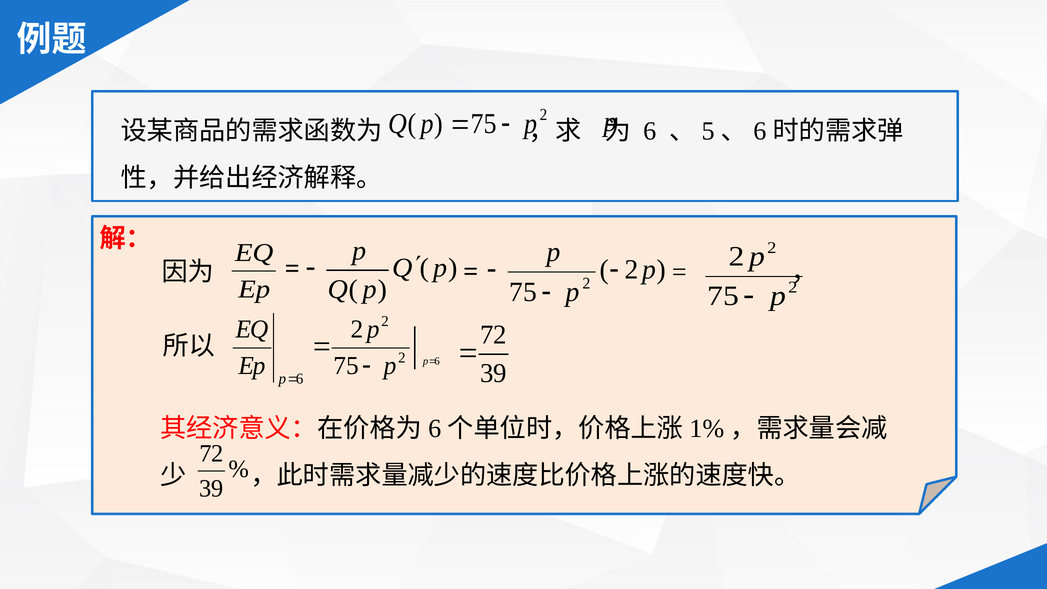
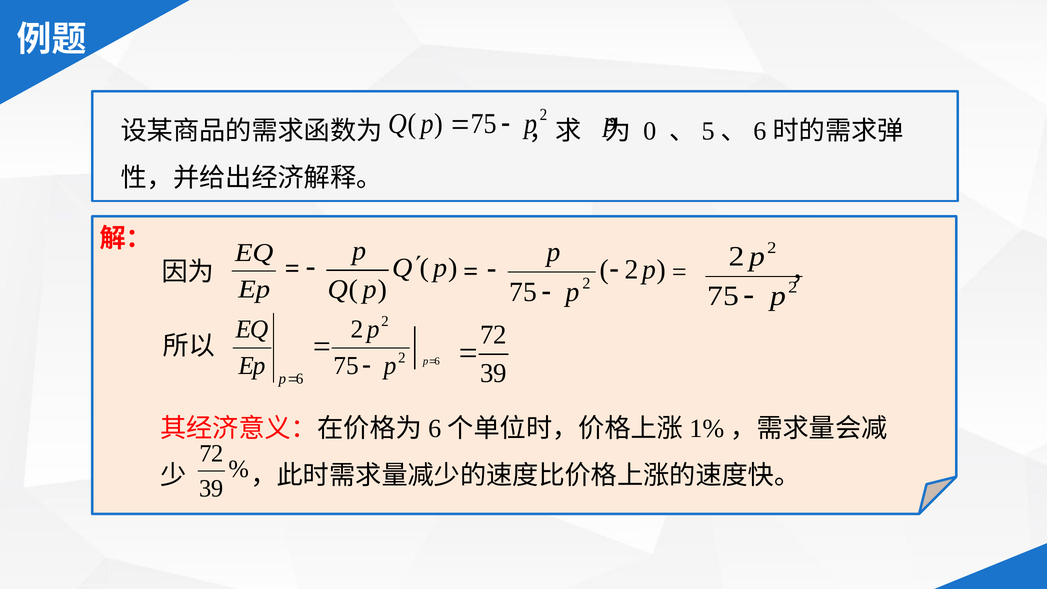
6 at (650, 131): 6 -> 0
